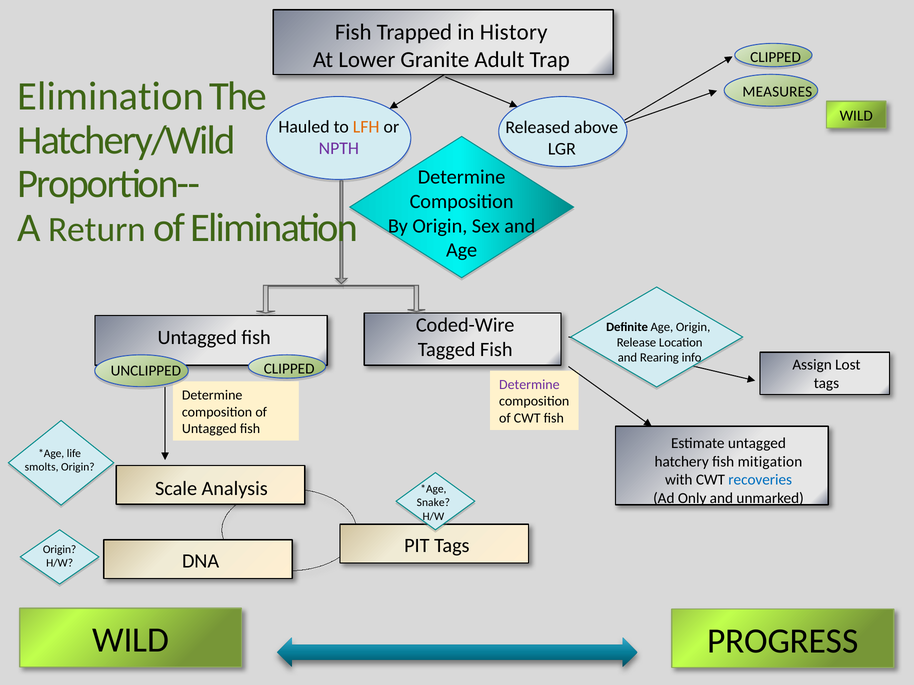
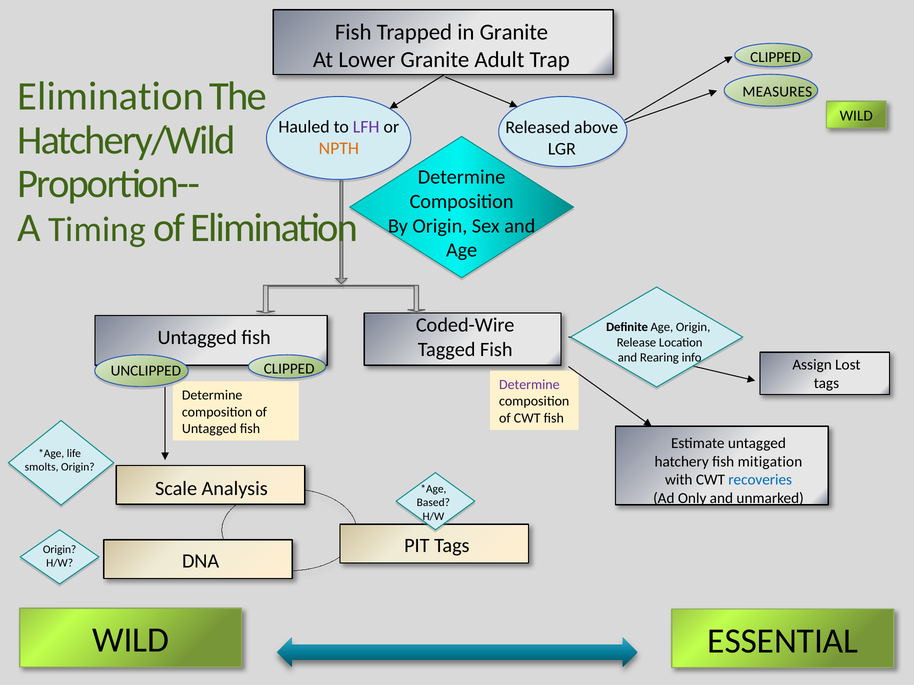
in History: History -> Granite
LFH colour: orange -> purple
NPTH colour: purple -> orange
Return: Return -> Timing
Snake: Snake -> Based
PROGRESS: PROGRESS -> ESSENTIAL
